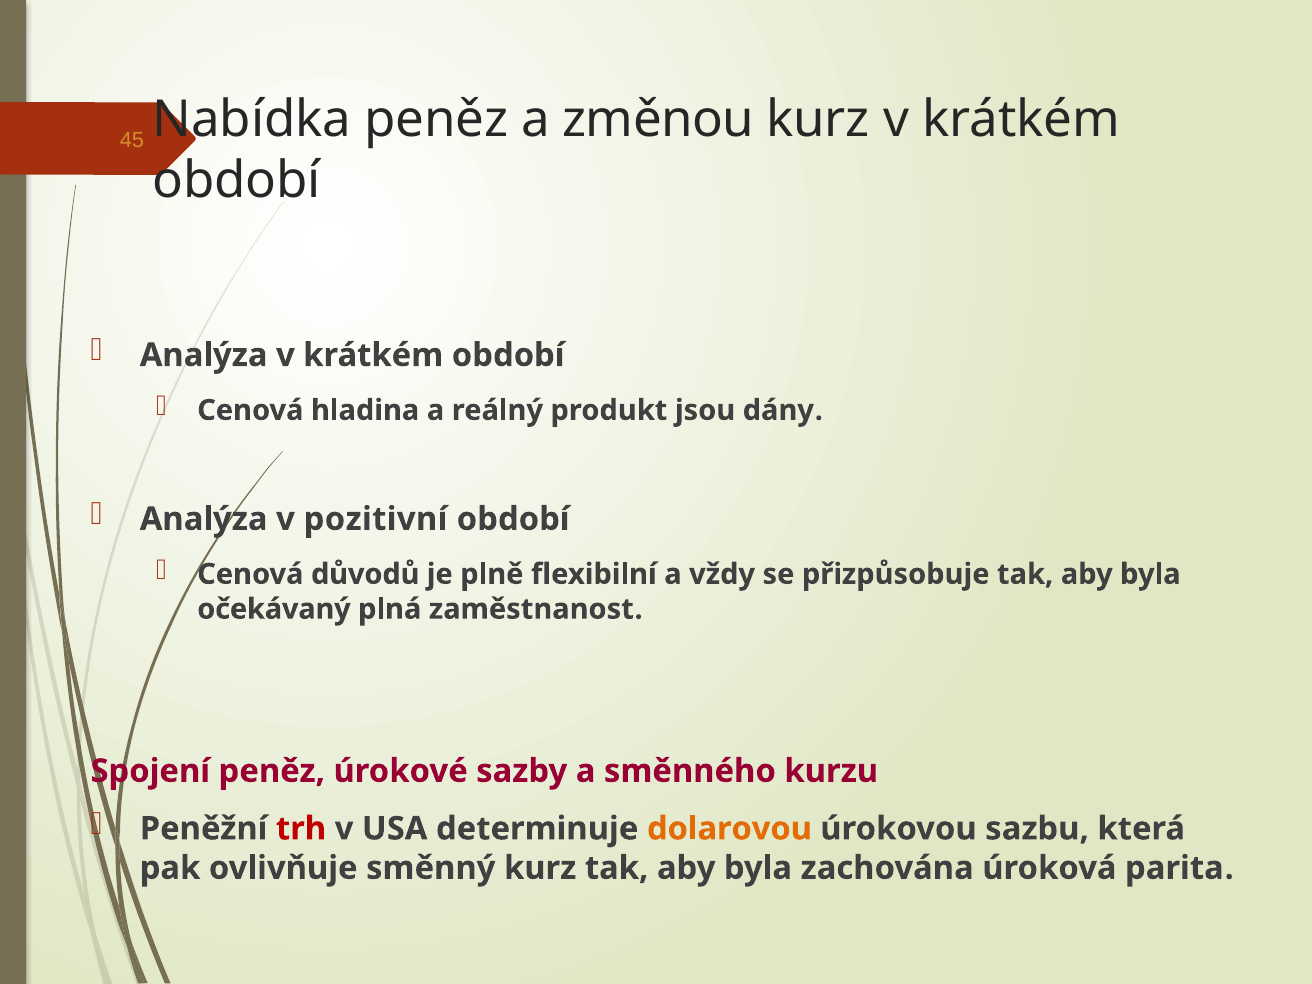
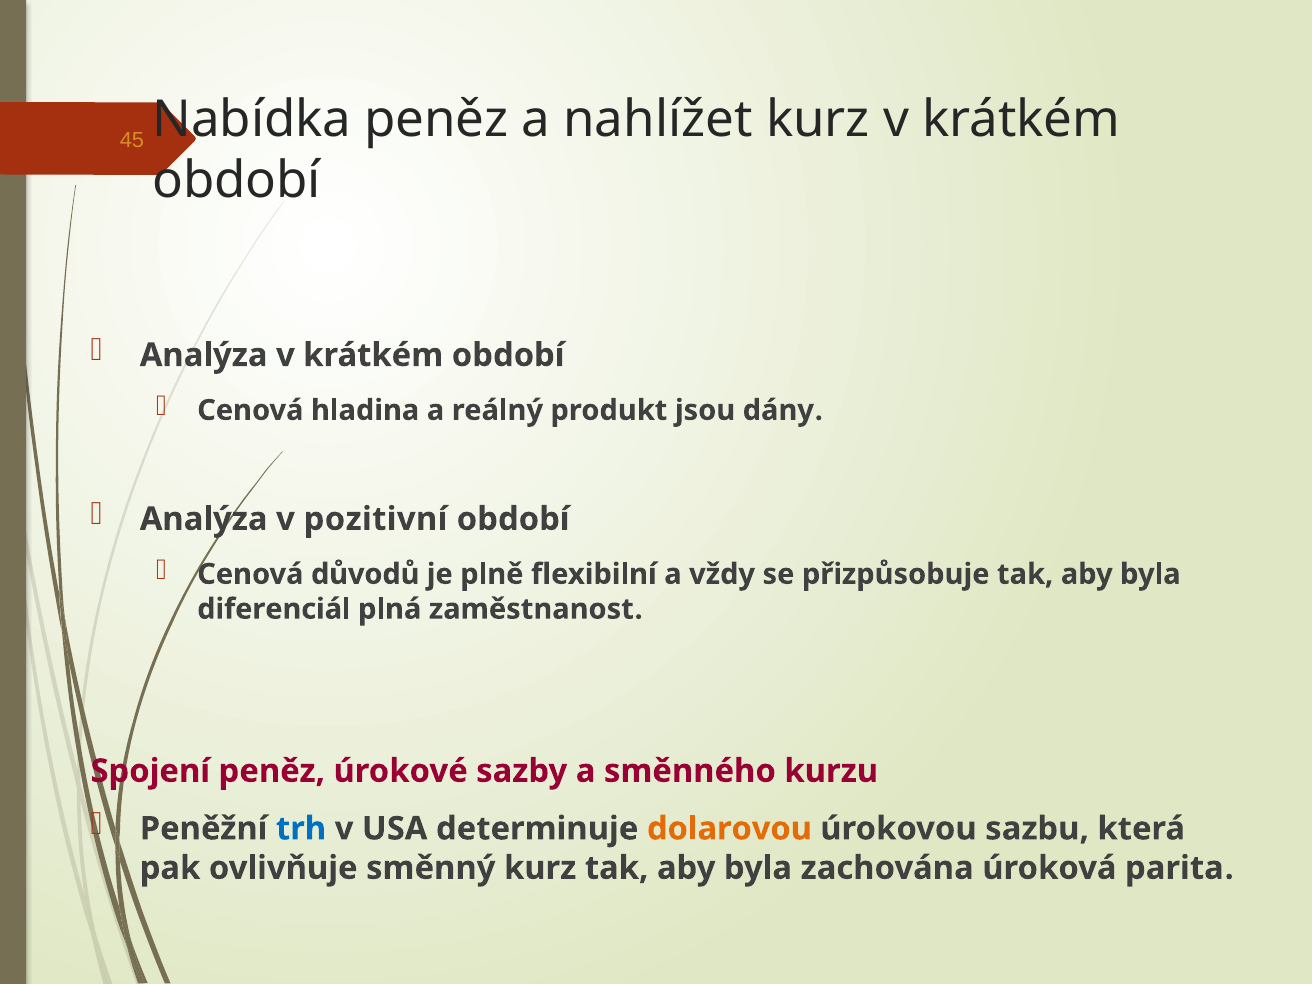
změnou: změnou -> nahlížet
očekávaný: očekávaný -> diferenciál
trh colour: red -> blue
